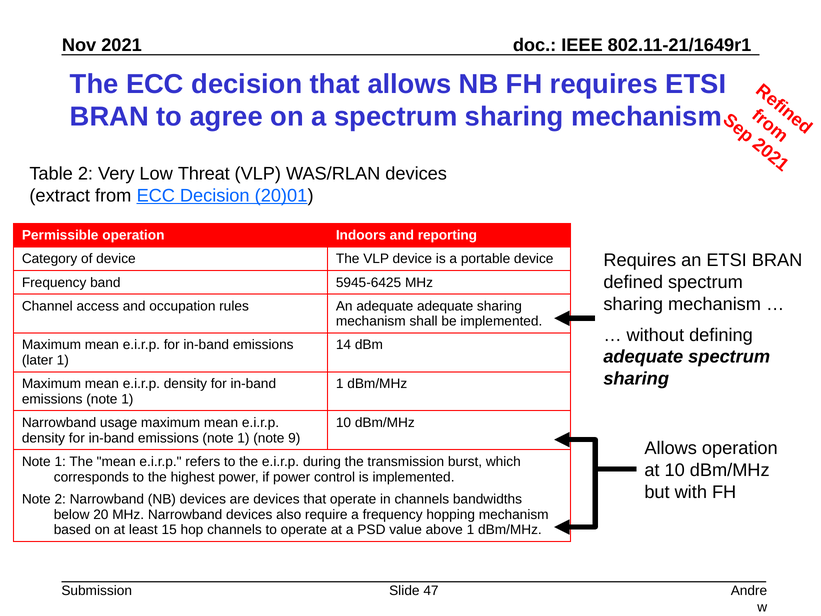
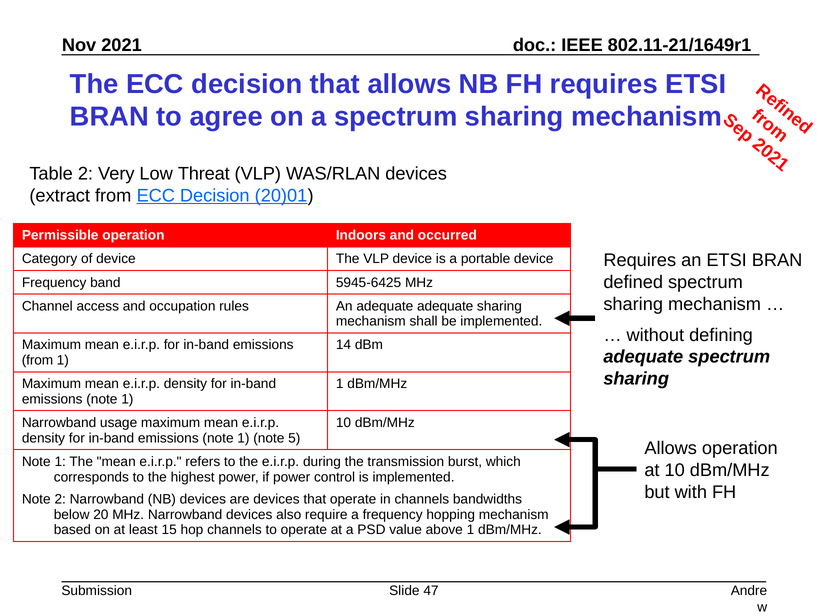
reporting: reporting -> occurred
later at (37, 360): later -> from
9: 9 -> 5
